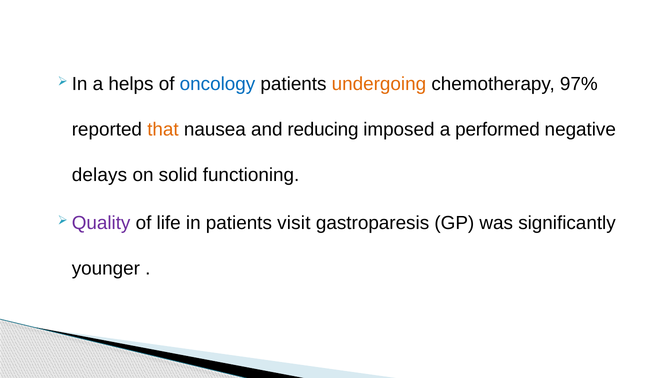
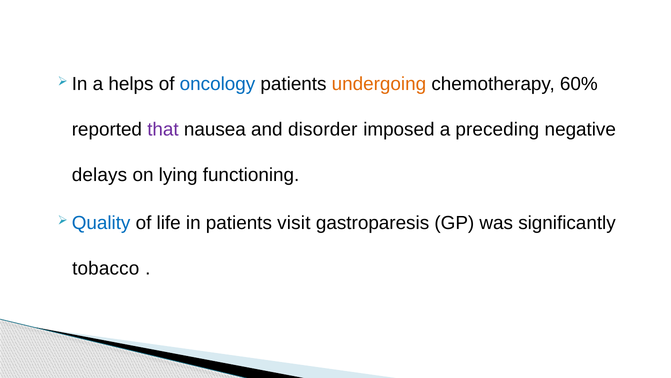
97%: 97% -> 60%
that colour: orange -> purple
reducing: reducing -> disorder
performed: performed -> preceding
solid: solid -> lying
Quality colour: purple -> blue
younger: younger -> tobacco
